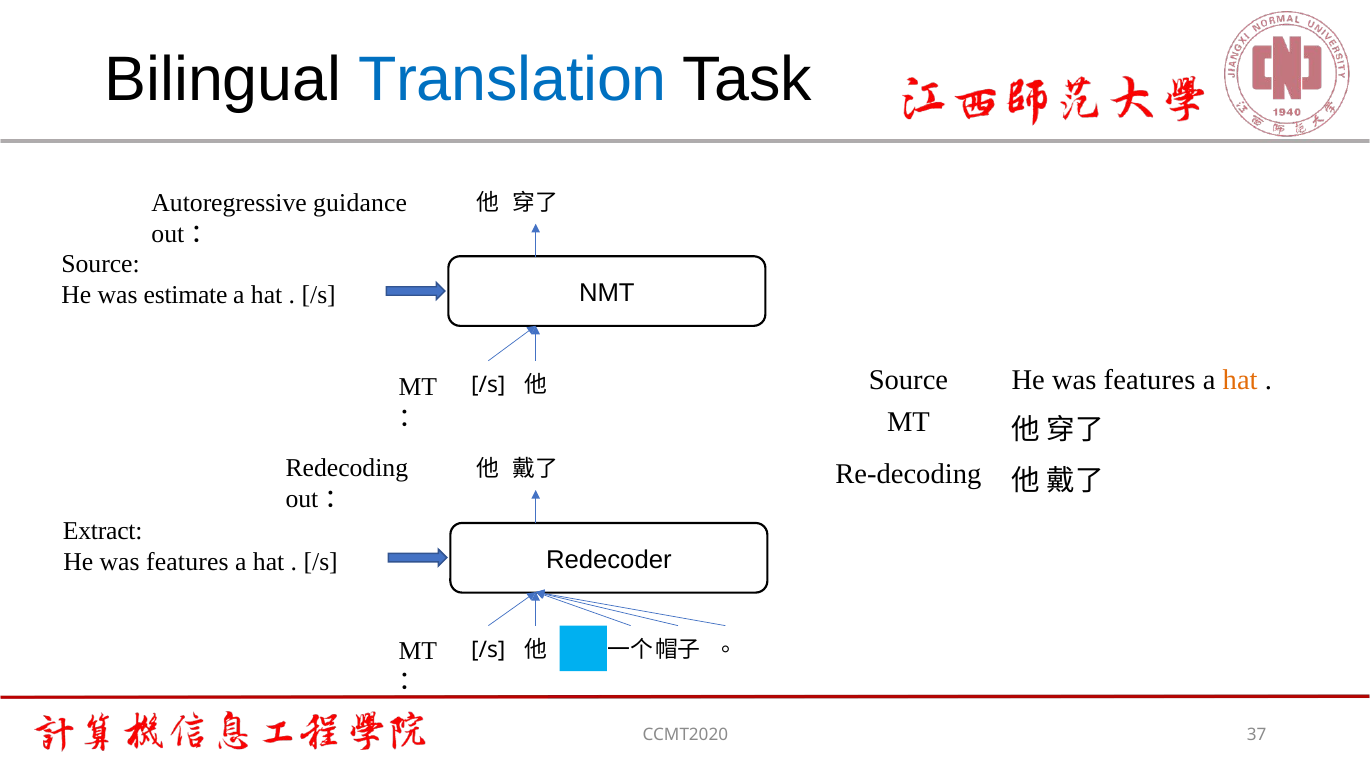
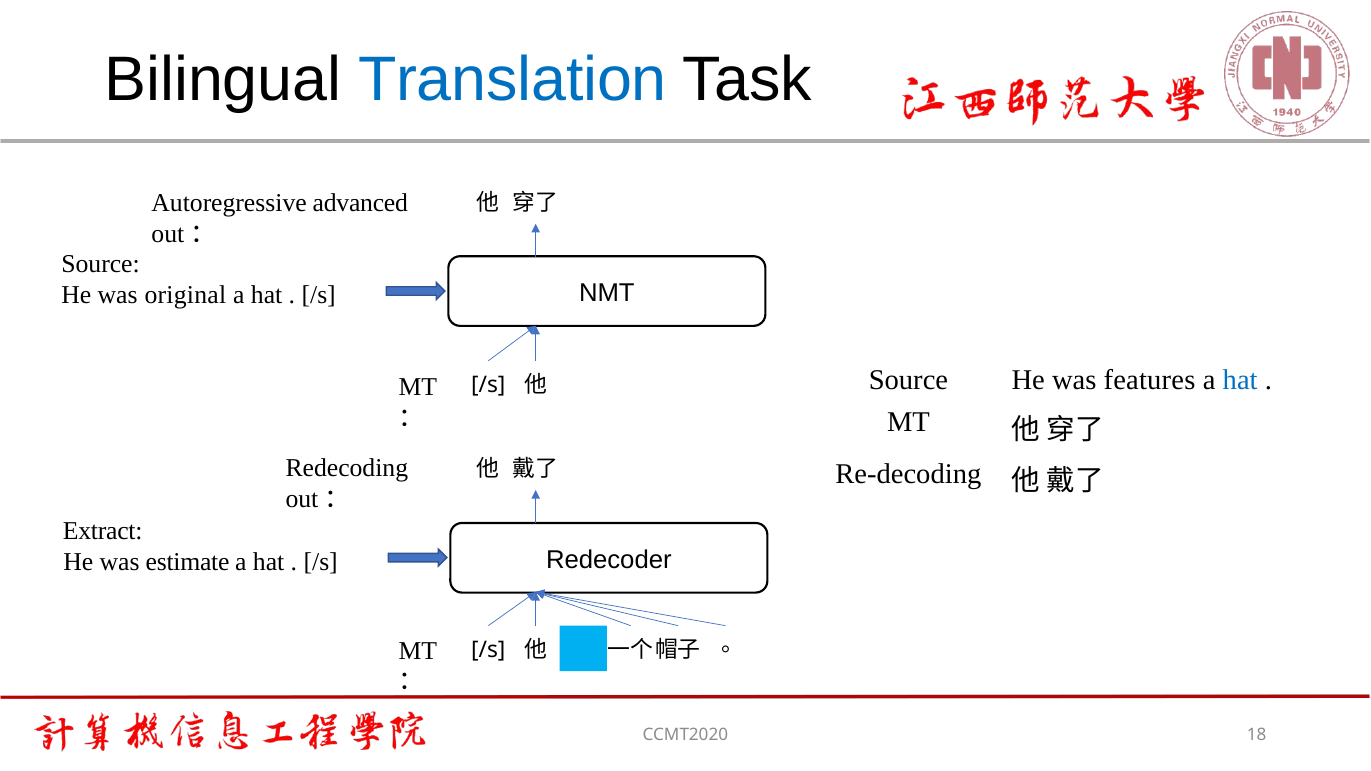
guidance: guidance -> advanced
estimate: estimate -> original
hat at (1240, 380) colour: orange -> blue
features at (187, 562): features -> estimate
37: 37 -> 18
